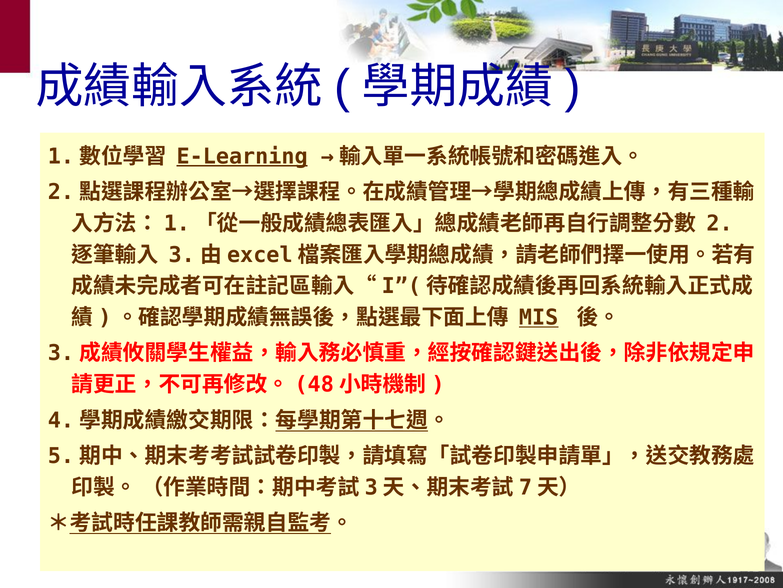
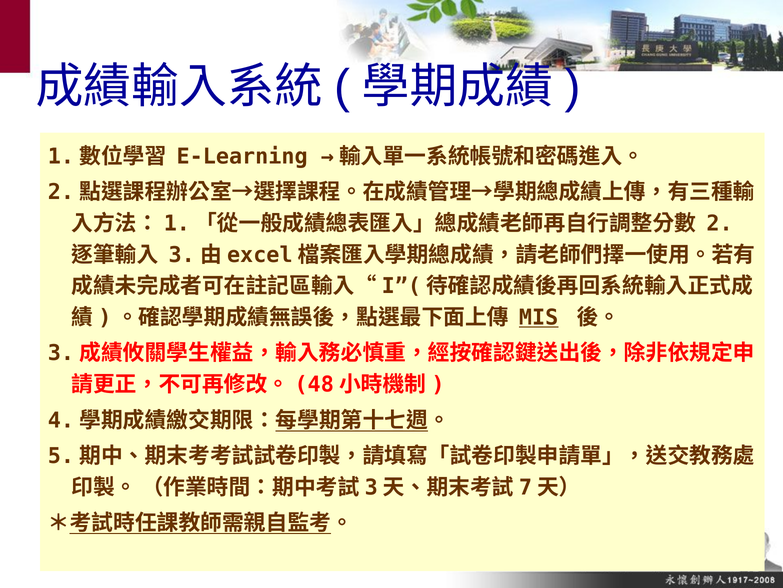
E‐Learning underline: present -> none
